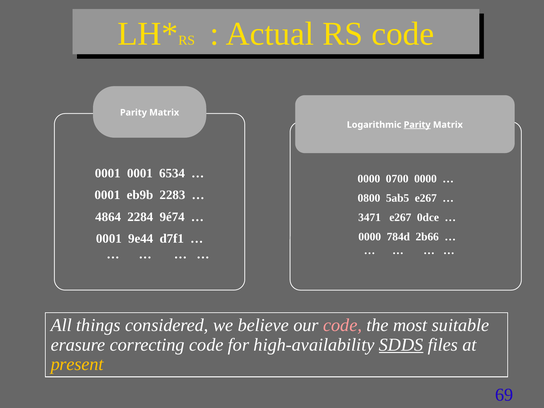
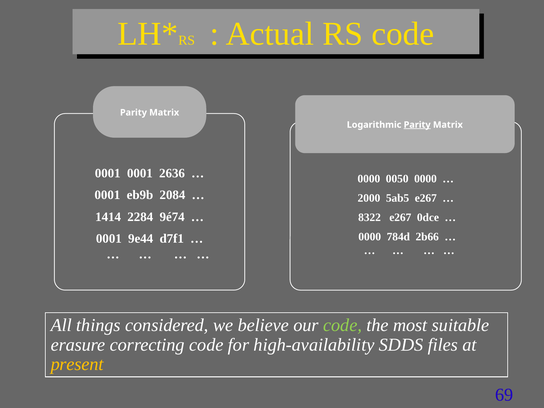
6534: 6534 -> 2636
0700: 0700 -> 0050
2283: 2283 -> 2084
0800: 0800 -> 2000
4864: 4864 -> 1414
3471: 3471 -> 8322
code at (343, 325) colour: pink -> light green
SDDS underline: present -> none
